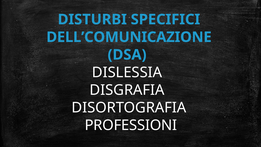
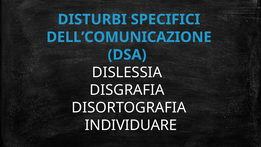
PROFESSIONI: PROFESSIONI -> INDIVIDUARE
